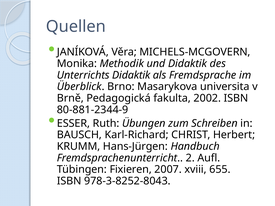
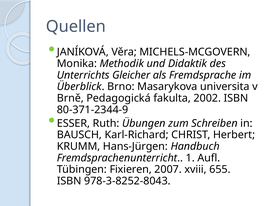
Unterrichts Didaktik: Didaktik -> Gleicher
80-881-2344-9: 80-881-2344-9 -> 80-371-2344-9
2: 2 -> 1
